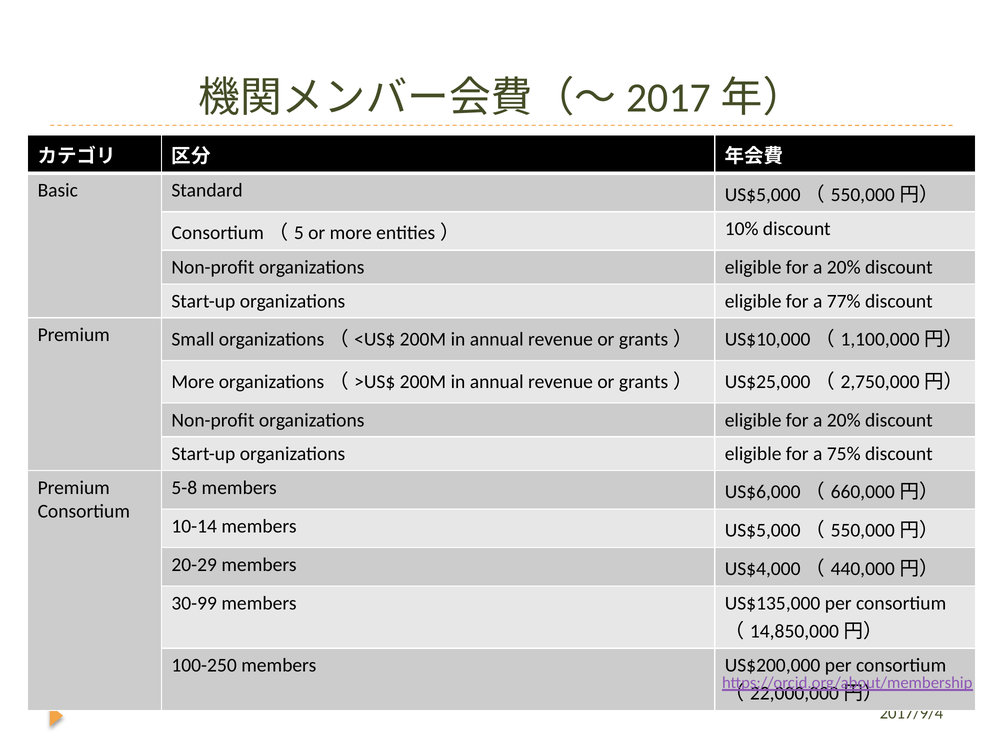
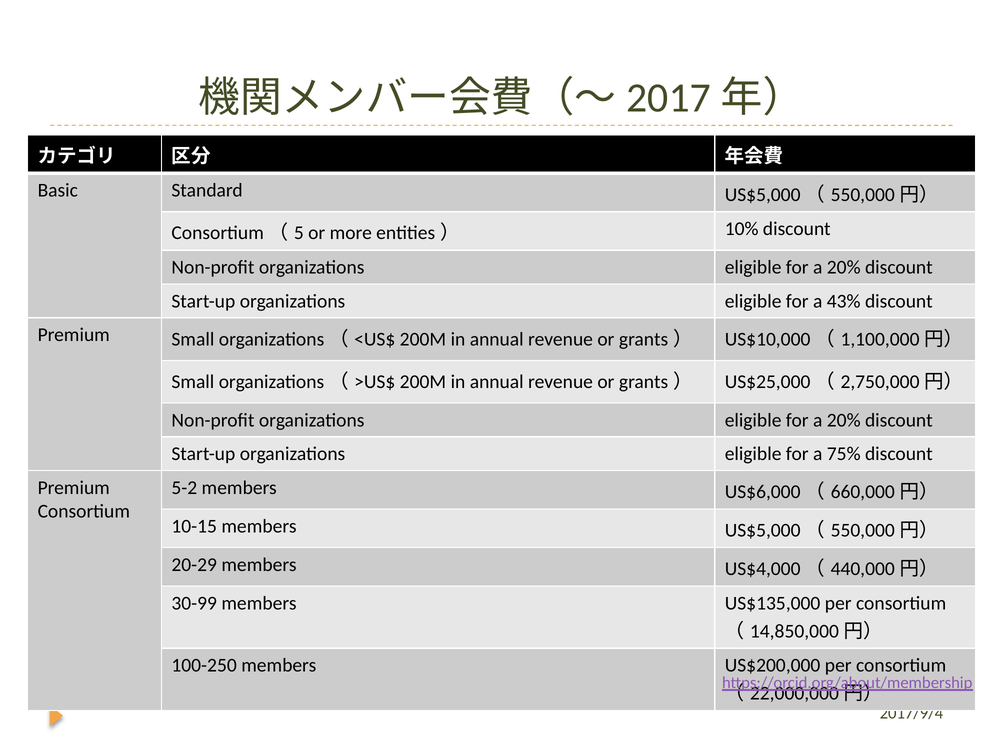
77%: 77% -> 43%
More at (193, 382): More -> Small
5-8: 5-8 -> 5-2
10-14: 10-14 -> 10-15
